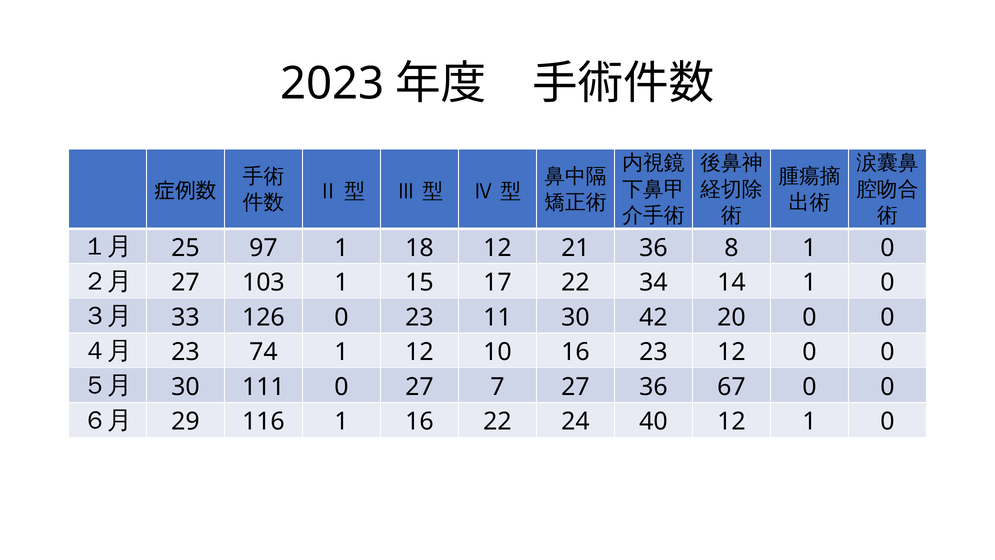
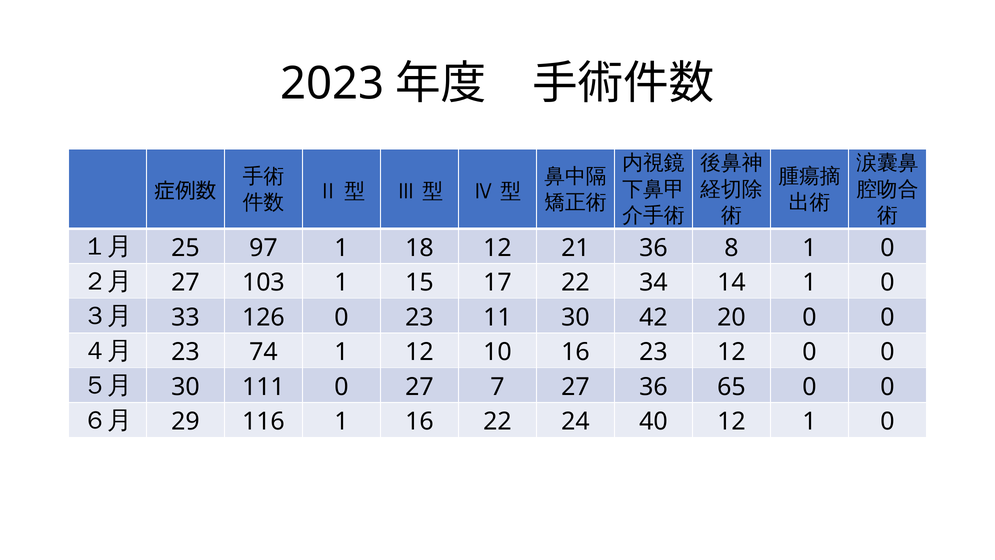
67: 67 -> 65
